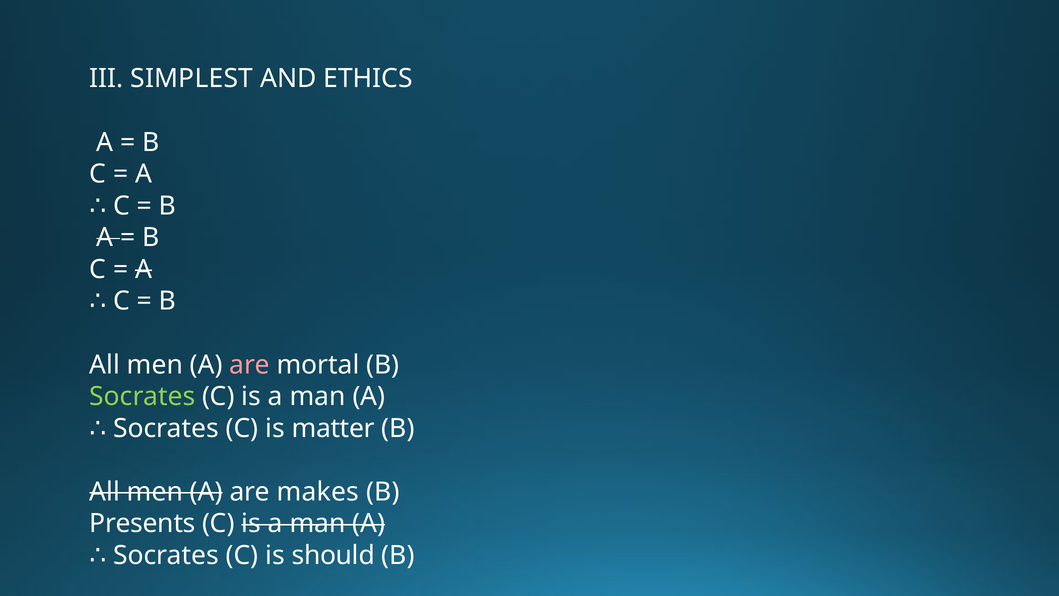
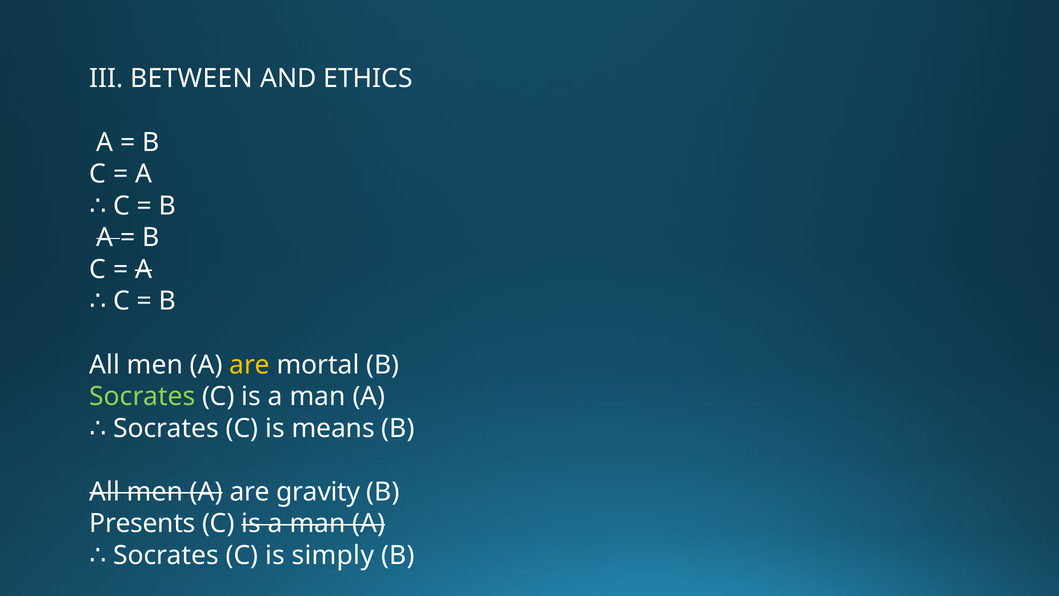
SIMPLEST: SIMPLEST -> BETWEEN
are at (250, 365) colour: pink -> yellow
matter: matter -> means
makes: makes -> gravity
should: should -> simply
